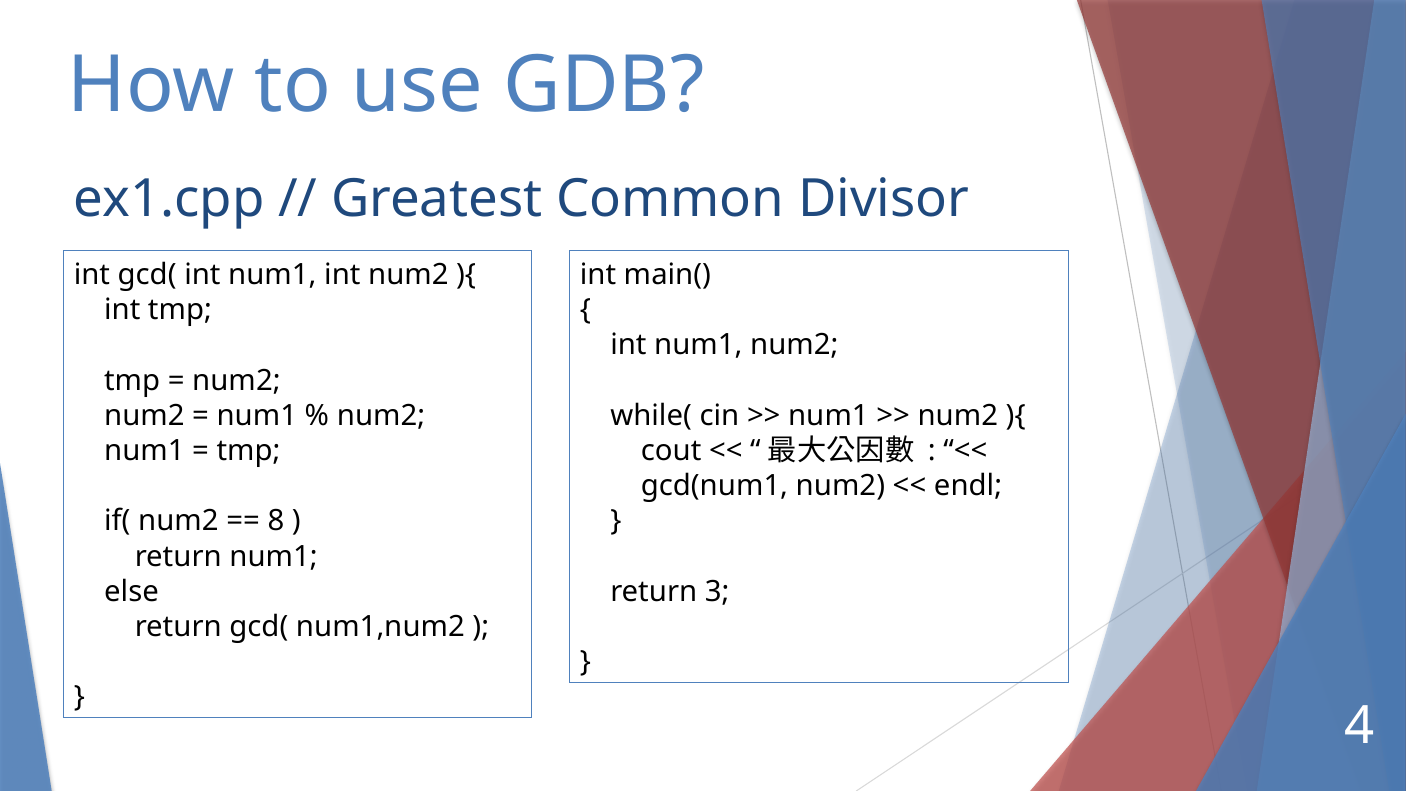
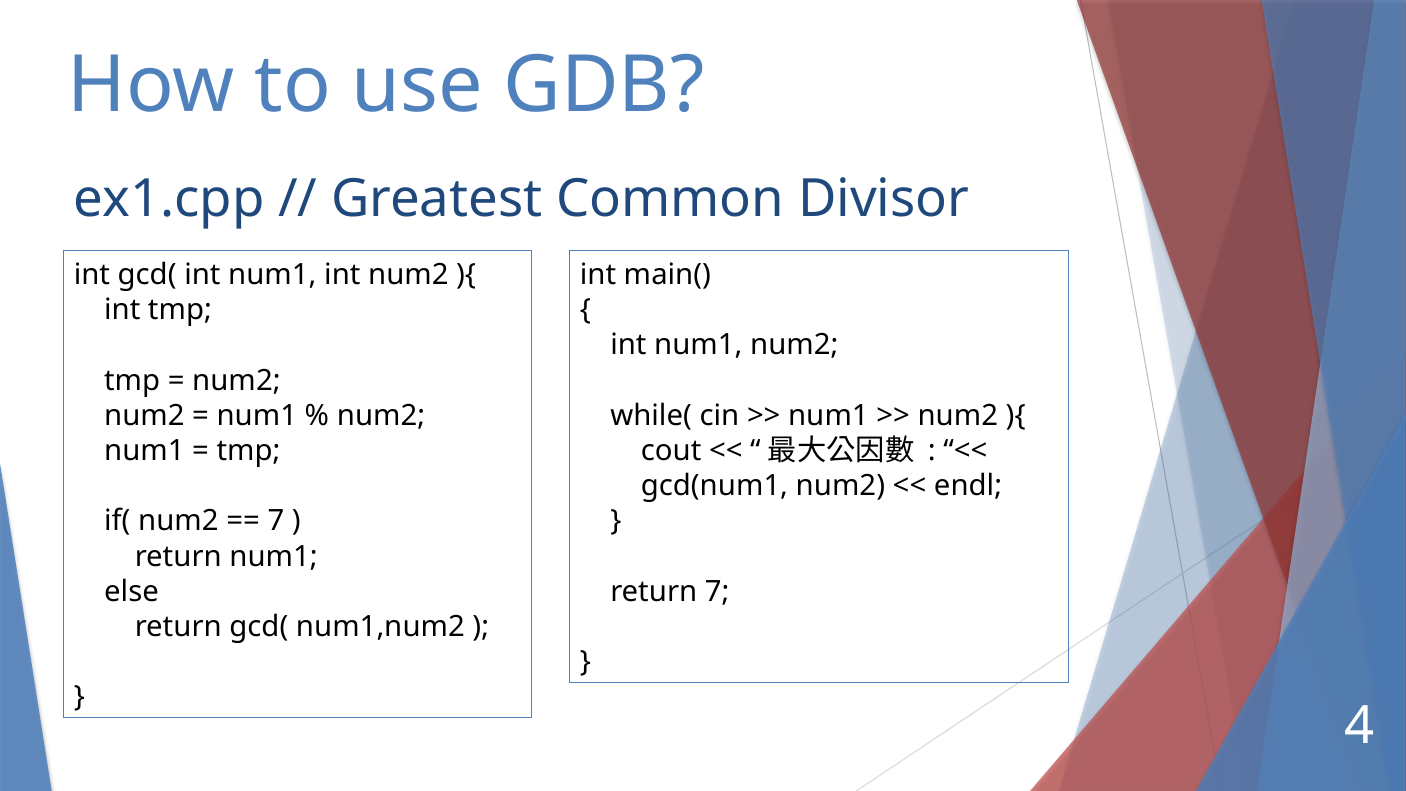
8 at (276, 521): 8 -> 7
return 3: 3 -> 7
